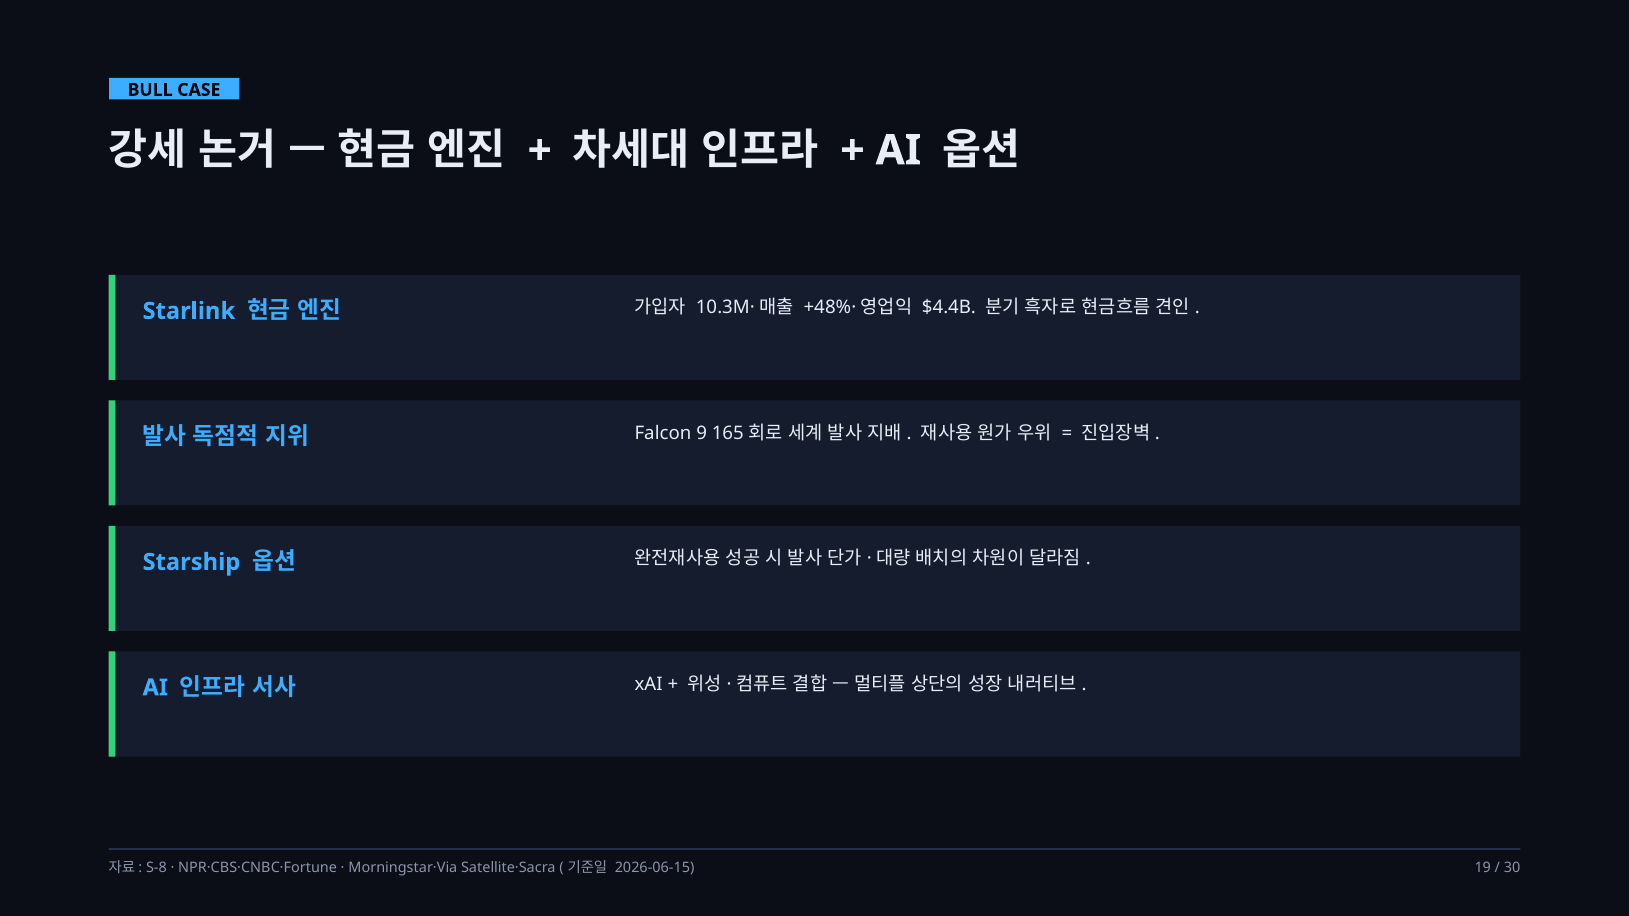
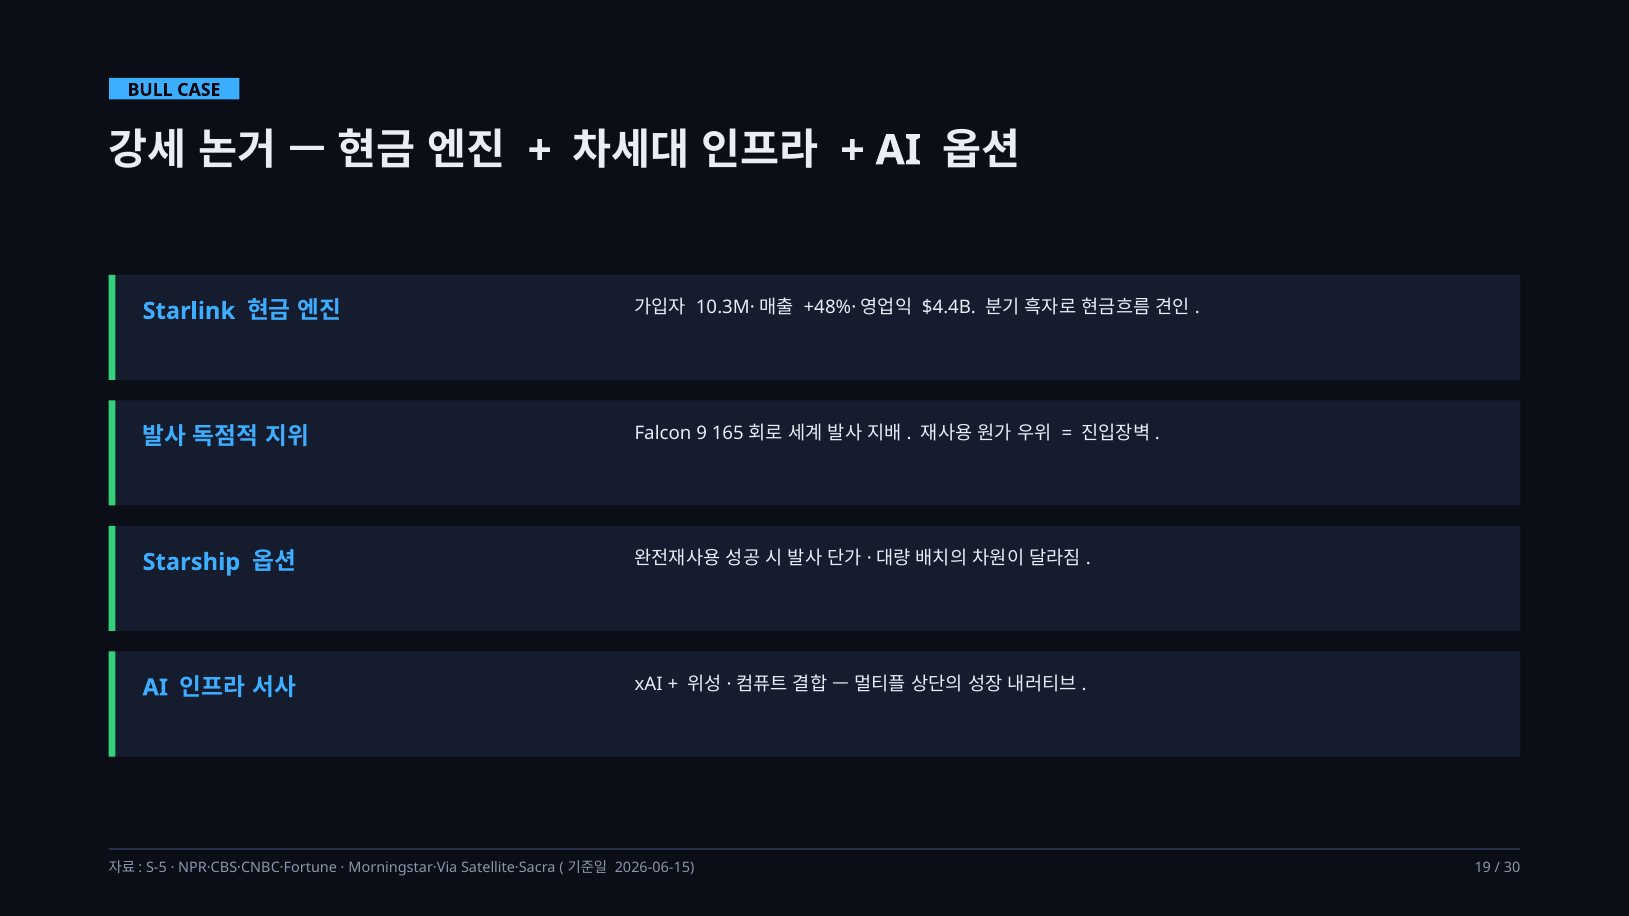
S-8: S-8 -> S-5
